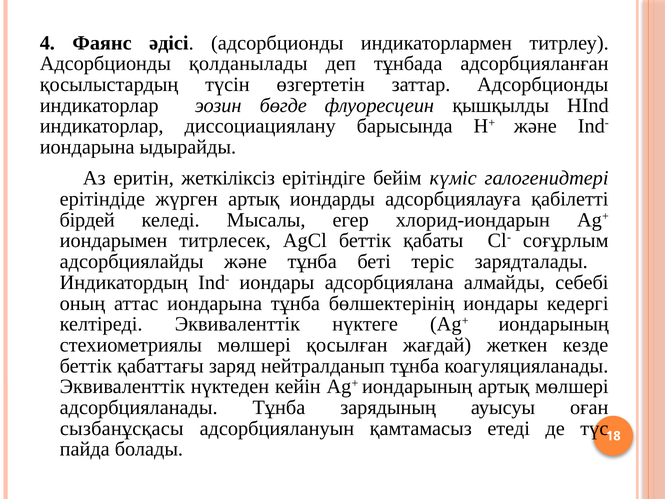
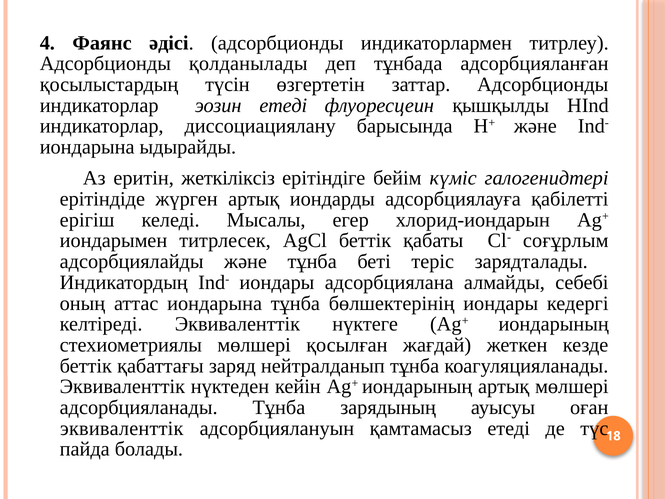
эозин бөгде: бөгде -> етеді
бірдей: бірдей -> ерігіш
сызбанұсқасы at (122, 428): сызбанұсқасы -> эквиваленттік
